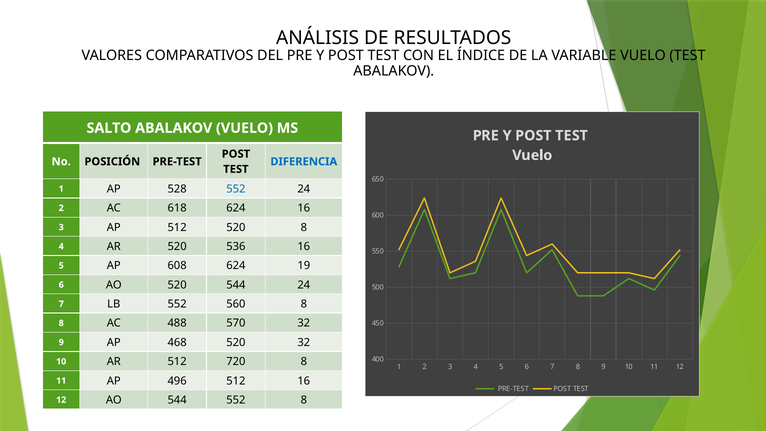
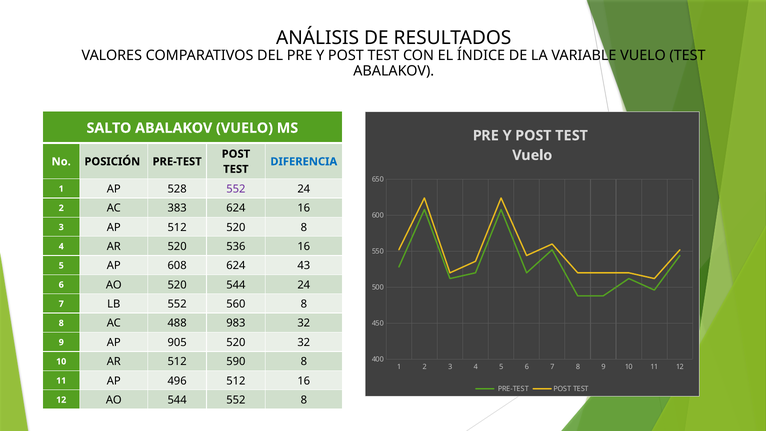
552 at (236, 189) colour: blue -> purple
618: 618 -> 383
19: 19 -> 43
570: 570 -> 983
468: 468 -> 905
720: 720 -> 590
